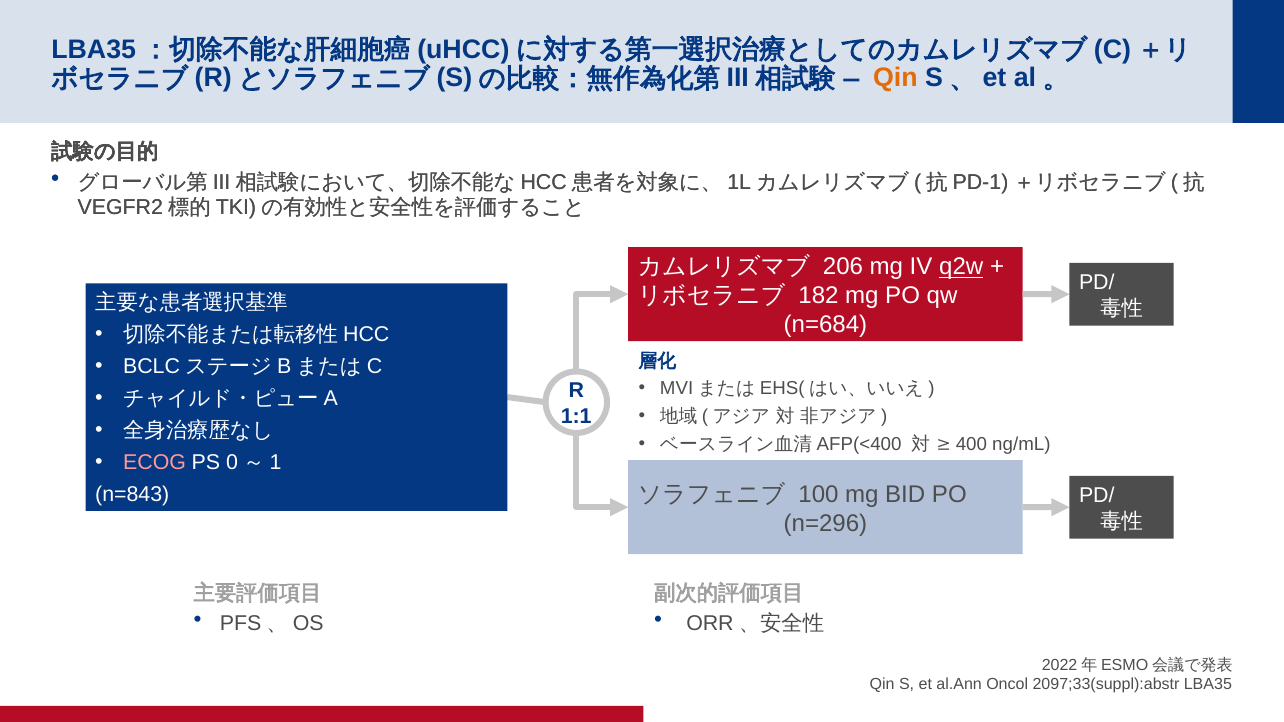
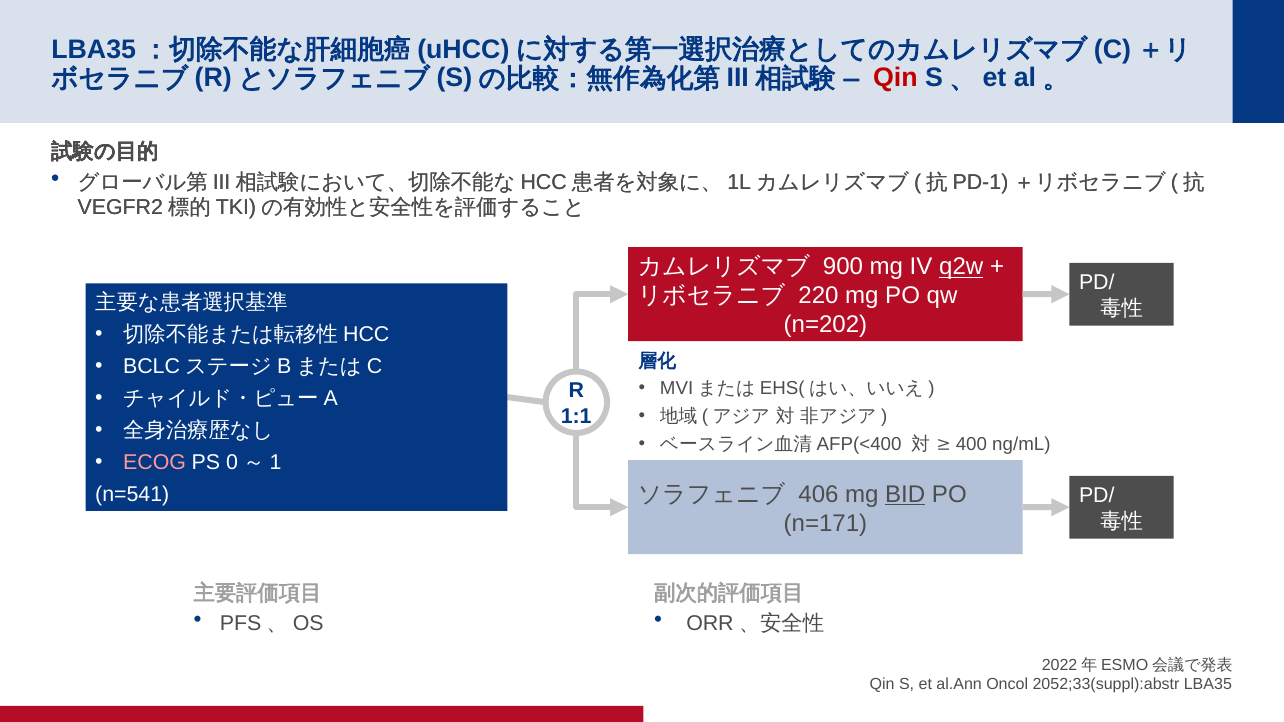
Qin at (895, 78) colour: orange -> red
206: 206 -> 900
182: 182 -> 220
n=684: n=684 -> n=202
n=843: n=843 -> n=541
100: 100 -> 406
BID underline: none -> present
n=296: n=296 -> n=171
2097;33(suppl):abstr: 2097;33(suppl):abstr -> 2052;33(suppl):abstr
